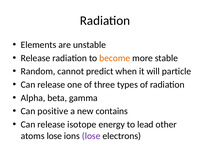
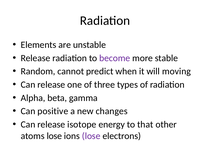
become colour: orange -> purple
particle: particle -> moving
contains: contains -> changes
lead: lead -> that
